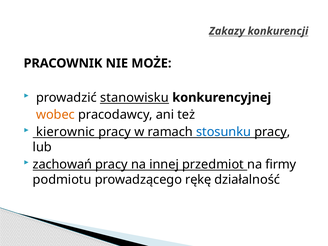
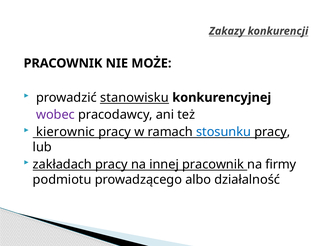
wobec colour: orange -> purple
zachowań: zachowań -> zakładach
innej przedmiot: przedmiot -> pracownik
rękę: rękę -> albo
